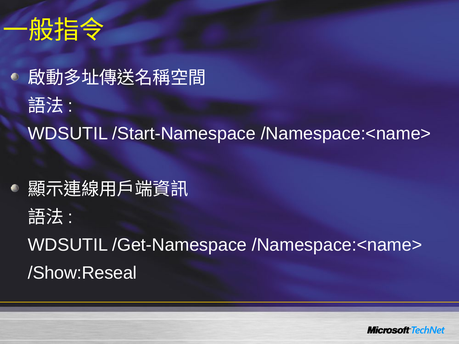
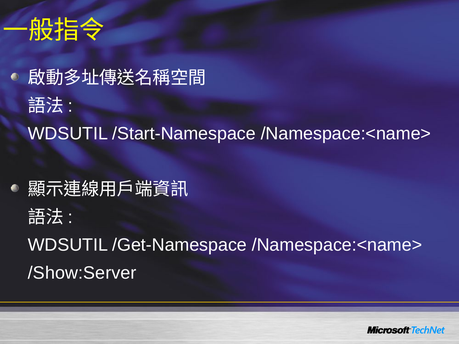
/Show:Reseal: /Show:Reseal -> /Show:Server
